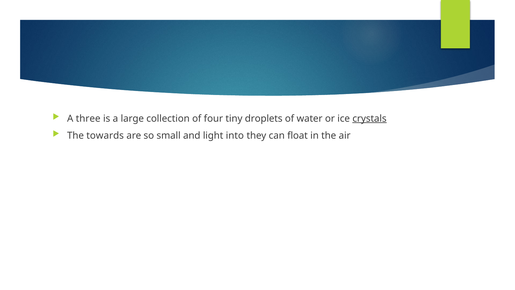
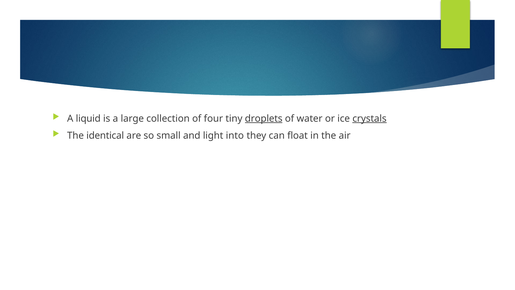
three: three -> liquid
droplets underline: none -> present
towards: towards -> identical
